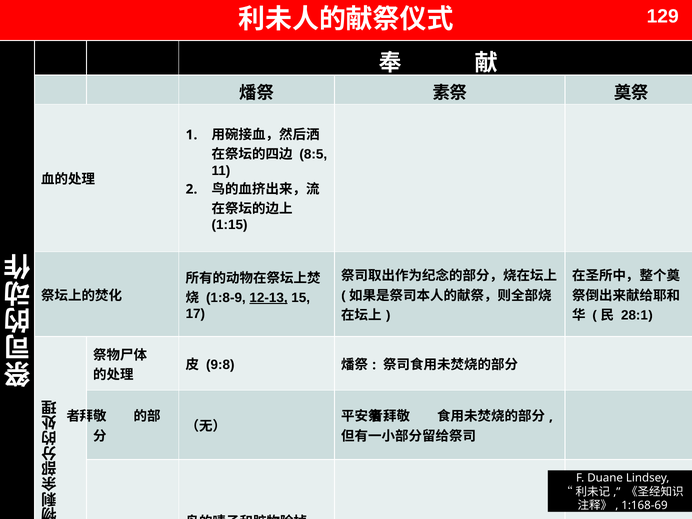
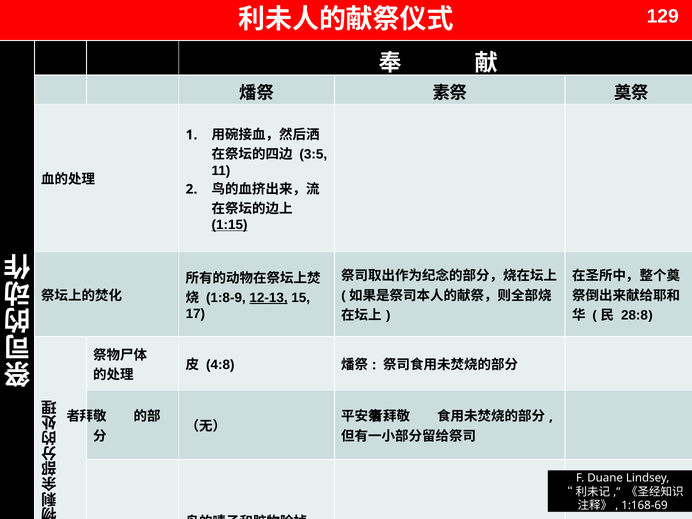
8:5: 8:5 -> 3:5
1:15 underline: none -> present
28:1: 28:1 -> 28:8
9:8: 9:8 -> 4:8
